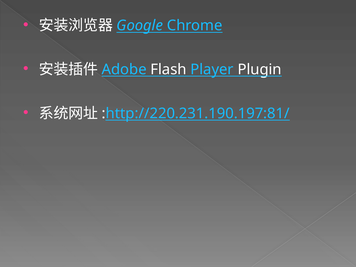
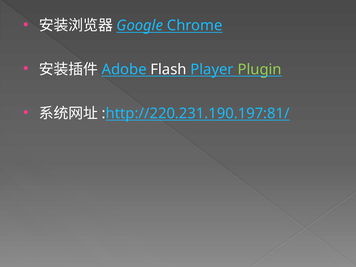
Plugin colour: white -> light green
